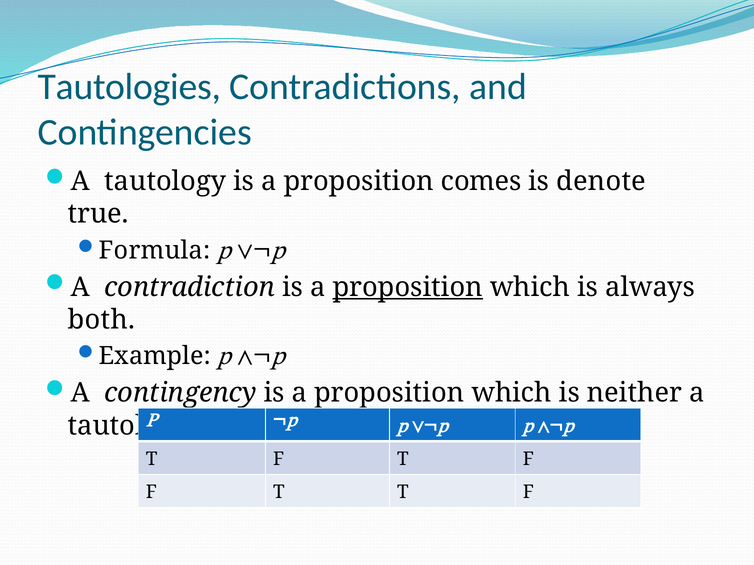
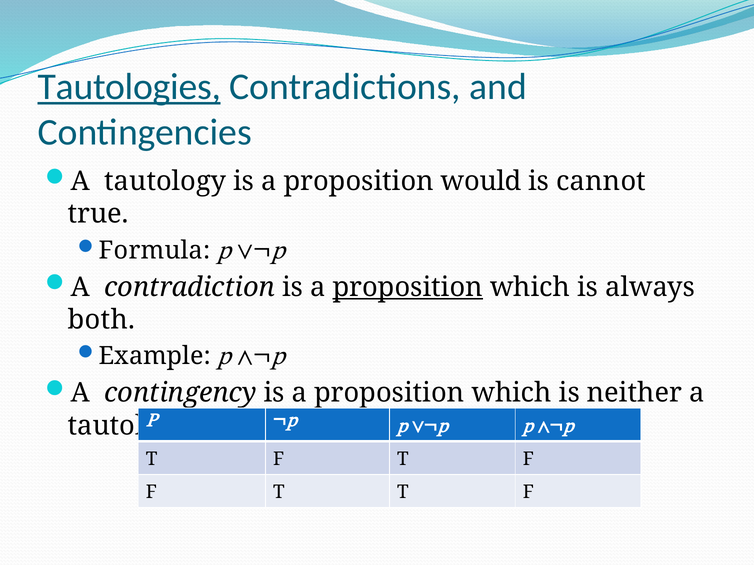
Tautologies underline: none -> present
comes: comes -> would
denote: denote -> cannot
